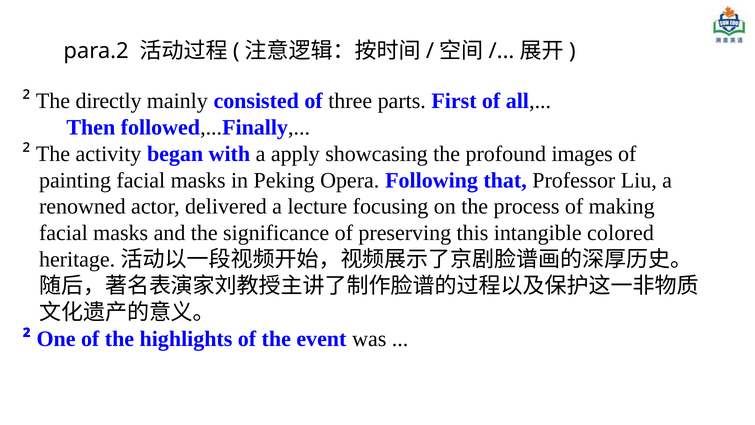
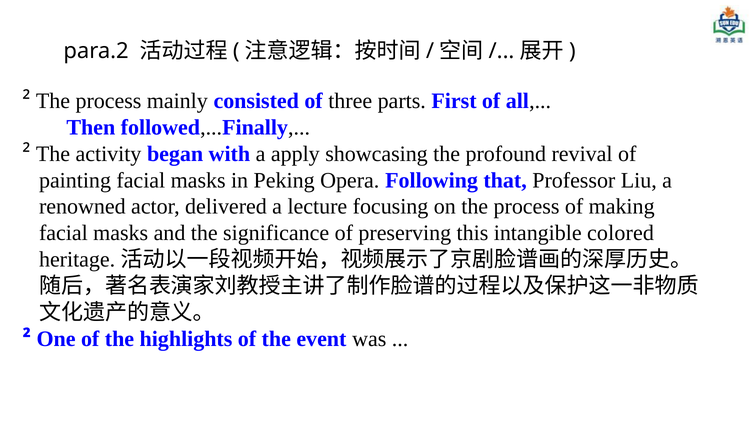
² The directly: directly -> process
images: images -> revival
